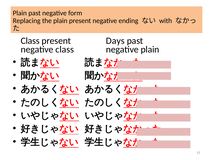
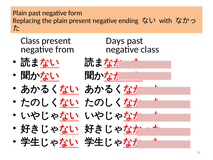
negative class: class -> from
negative plain: plain -> class
